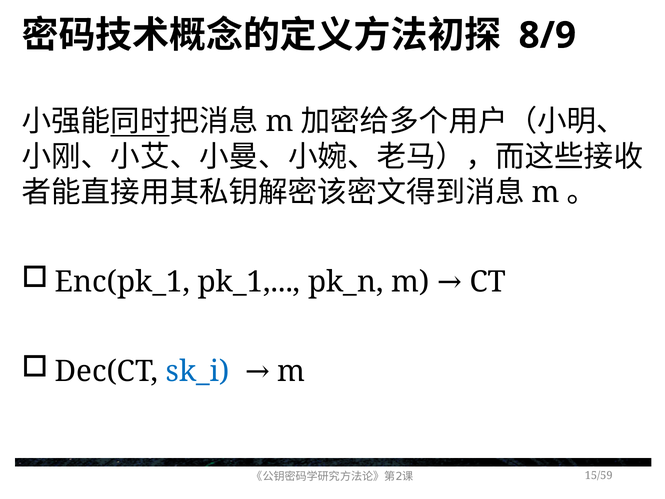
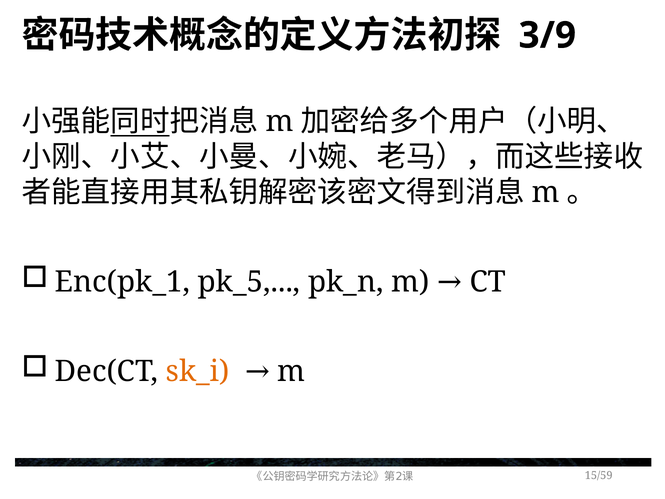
8/9: 8/9 -> 3/9
pk_1: pk_1 -> pk_5
sk_i colour: blue -> orange
